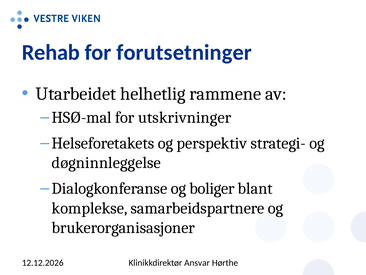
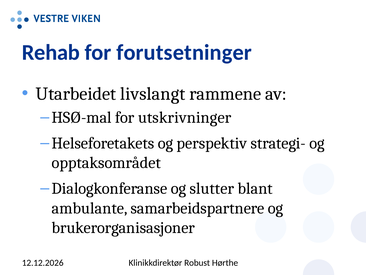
helhetlig: helhetlig -> livslangt
døgninnleggelse: døgninnleggelse -> opptaksområdet
boliger: boliger -> slutter
komplekse: komplekse -> ambulante
Ansvar: Ansvar -> Robust
